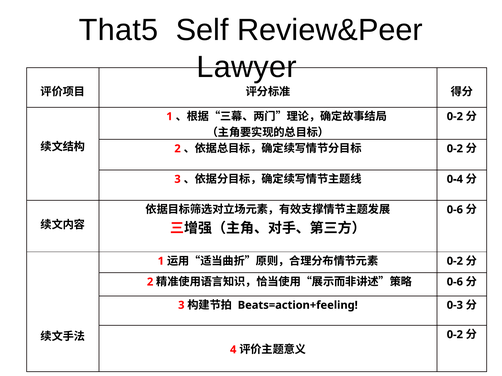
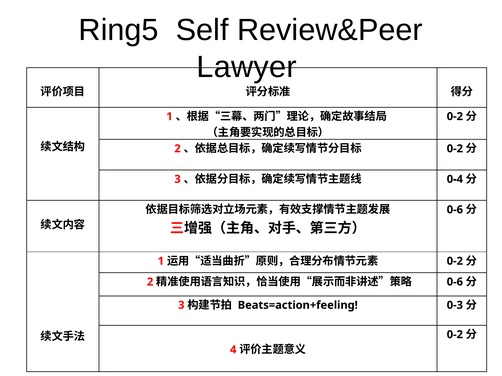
That5: That5 -> Ring5
